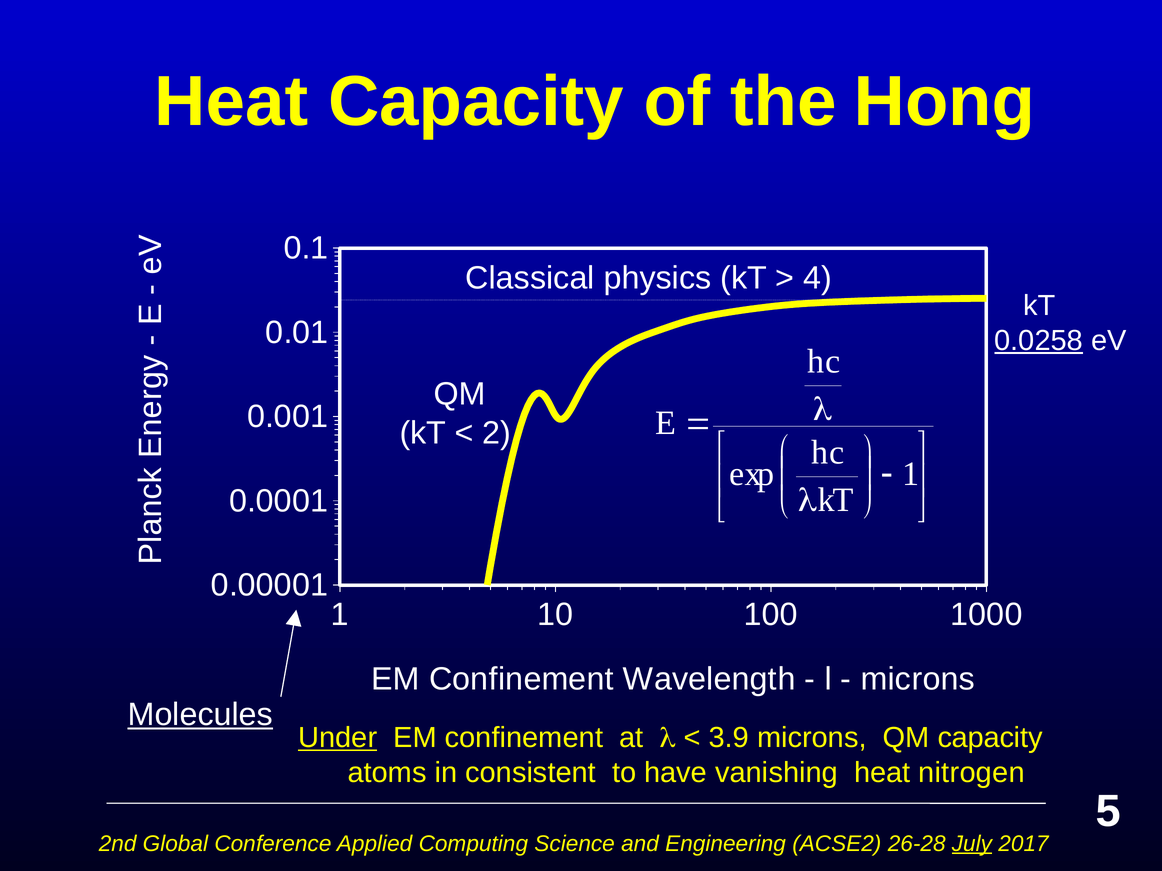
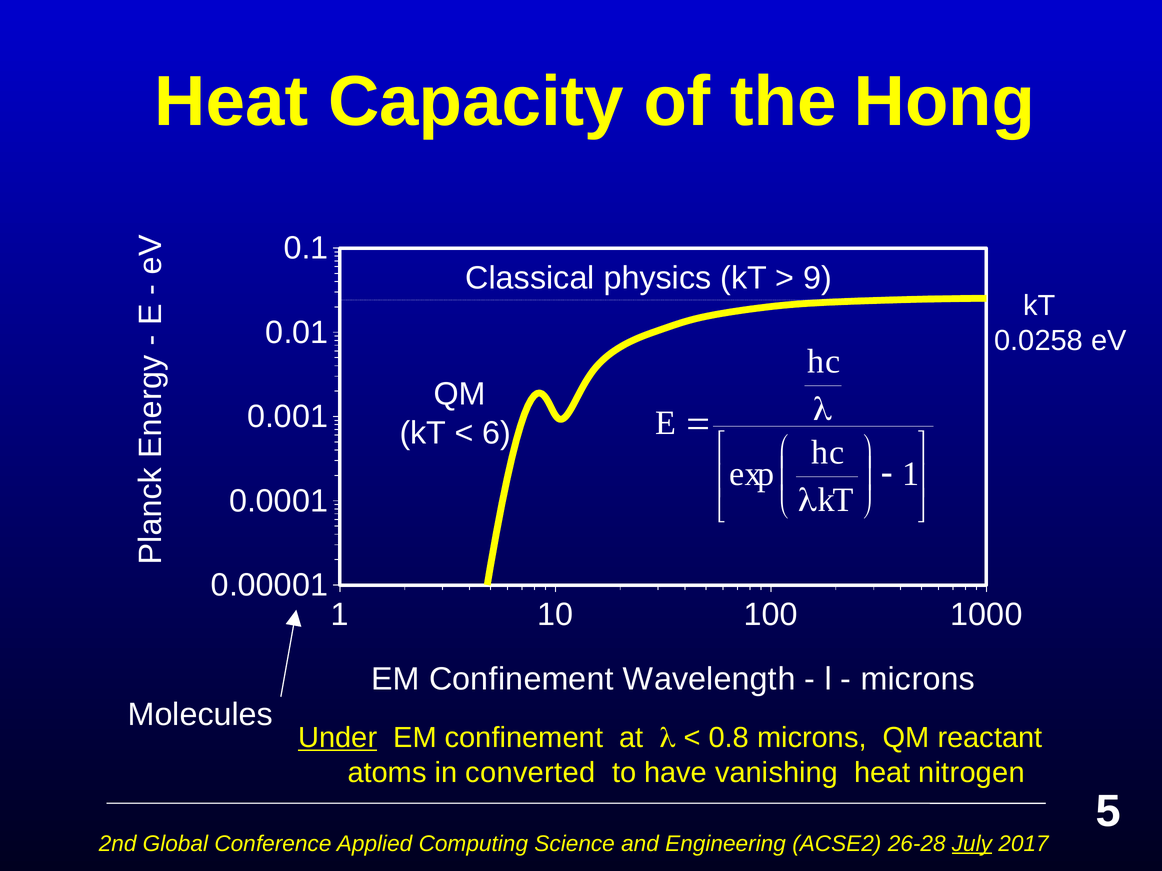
4: 4 -> 9
0.0258 underline: present -> none
2: 2 -> 6
Molecules underline: present -> none
3.9: 3.9 -> 0.8
QM capacity: capacity -> reactant
consistent: consistent -> converted
